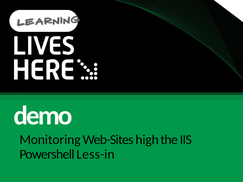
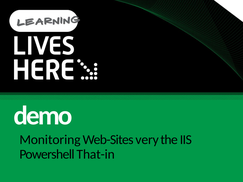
high: high -> very
Less-in: Less-in -> That-in
